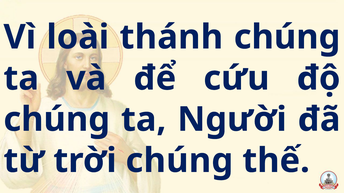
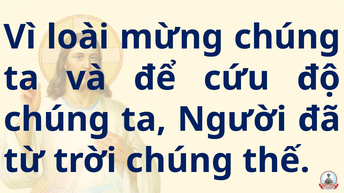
thánh: thánh -> mừng
